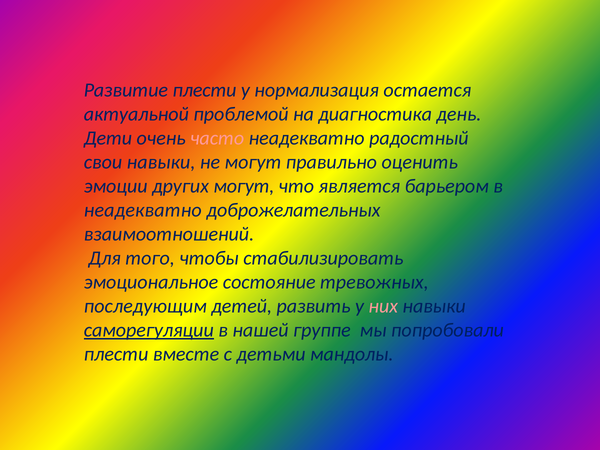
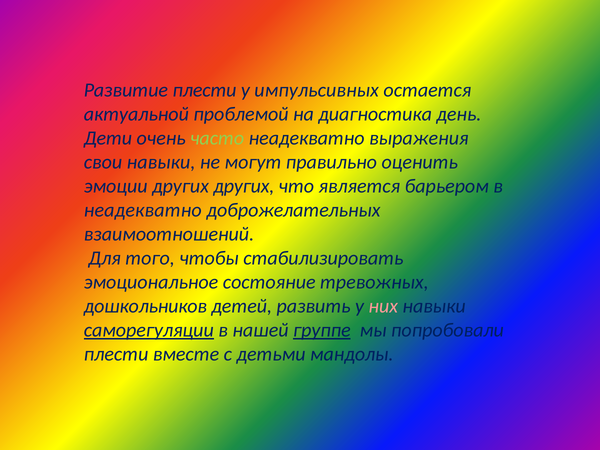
нормализация: нормализация -> импульсивных
часто colour: pink -> light green
радостный: радостный -> выражения
других могут: могут -> других
последующим: последующим -> дошкольников
группе underline: none -> present
